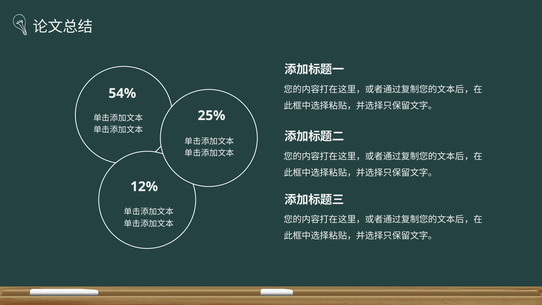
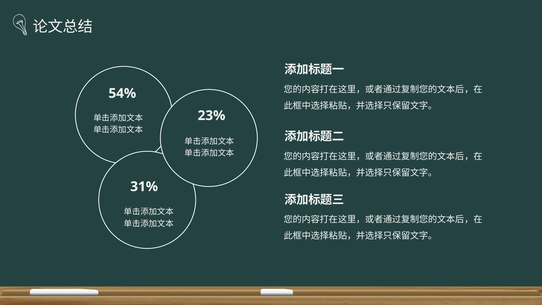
25%: 25% -> 23%
12%: 12% -> 31%
